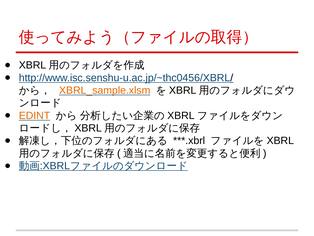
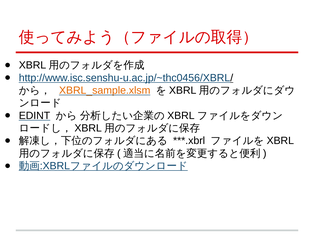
EDINT colour: orange -> black
